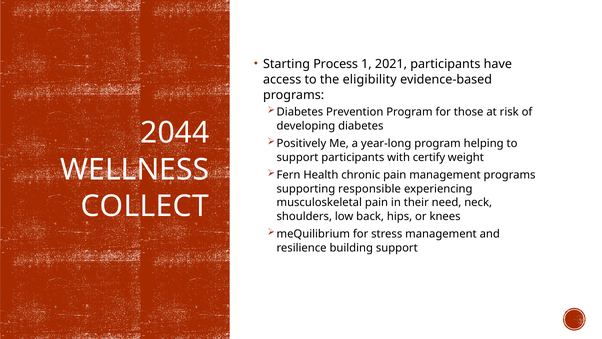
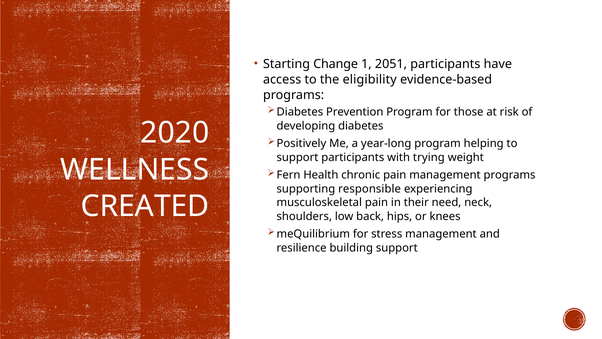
Process: Process -> Change
2021: 2021 -> 2051
2044: 2044 -> 2020
certify: certify -> trying
COLLECT: COLLECT -> CREATED
